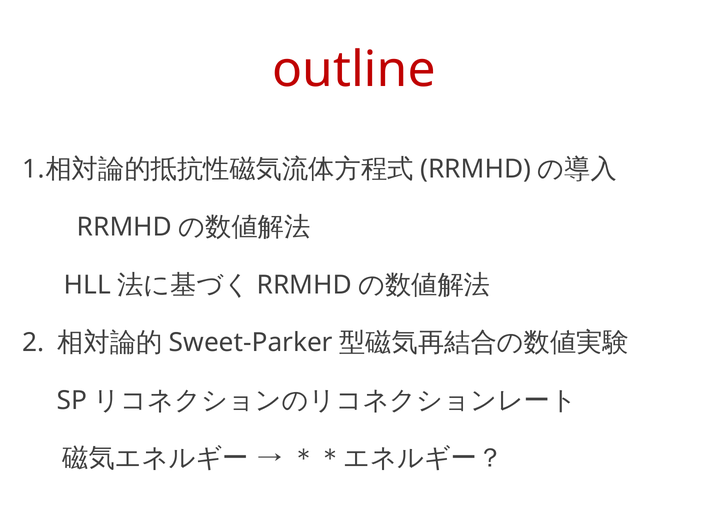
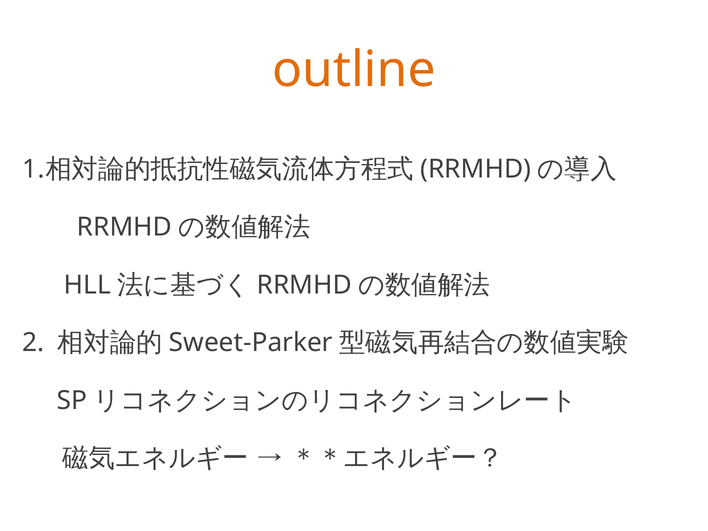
outline colour: red -> orange
